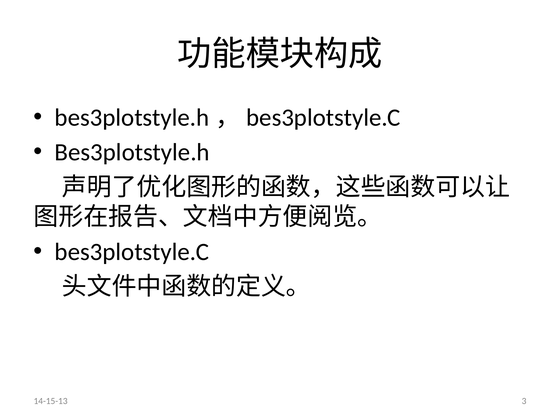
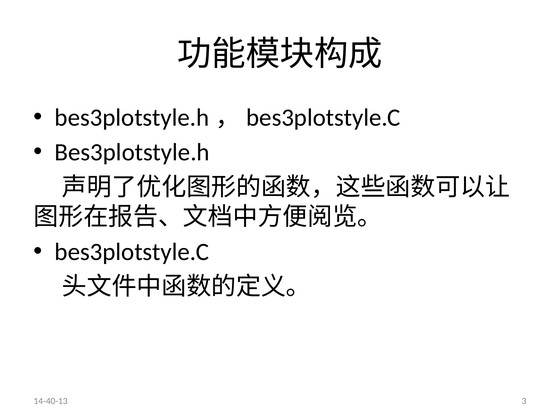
14-15-13: 14-15-13 -> 14-40-13
